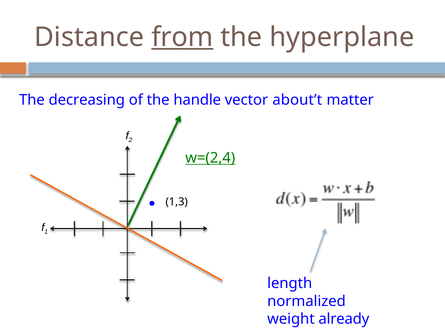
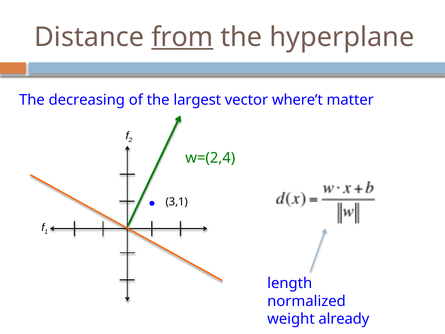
handle: handle -> largest
about’t: about’t -> where’t
w=(2,4 underline: present -> none
1,3: 1,3 -> 3,1
